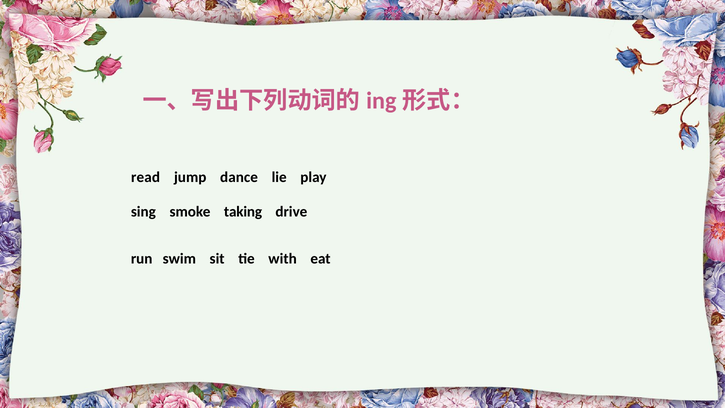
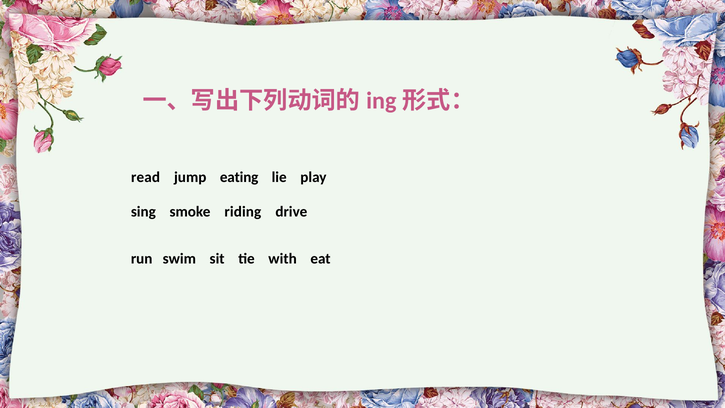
dance: dance -> eating
taking: taking -> riding
